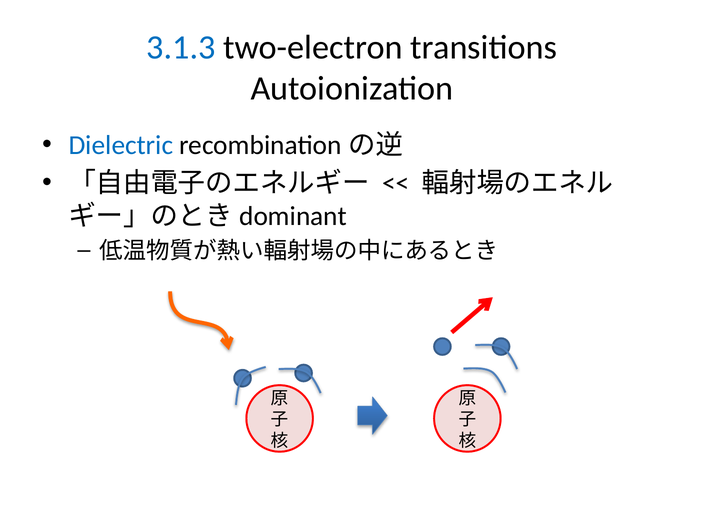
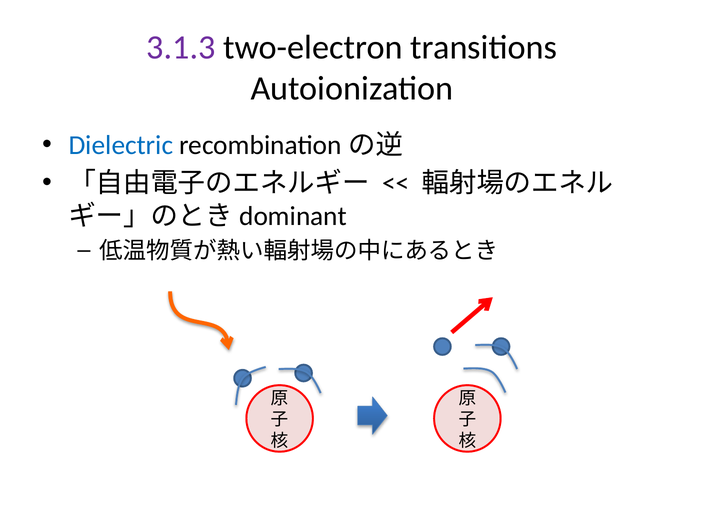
3.1.3 colour: blue -> purple
